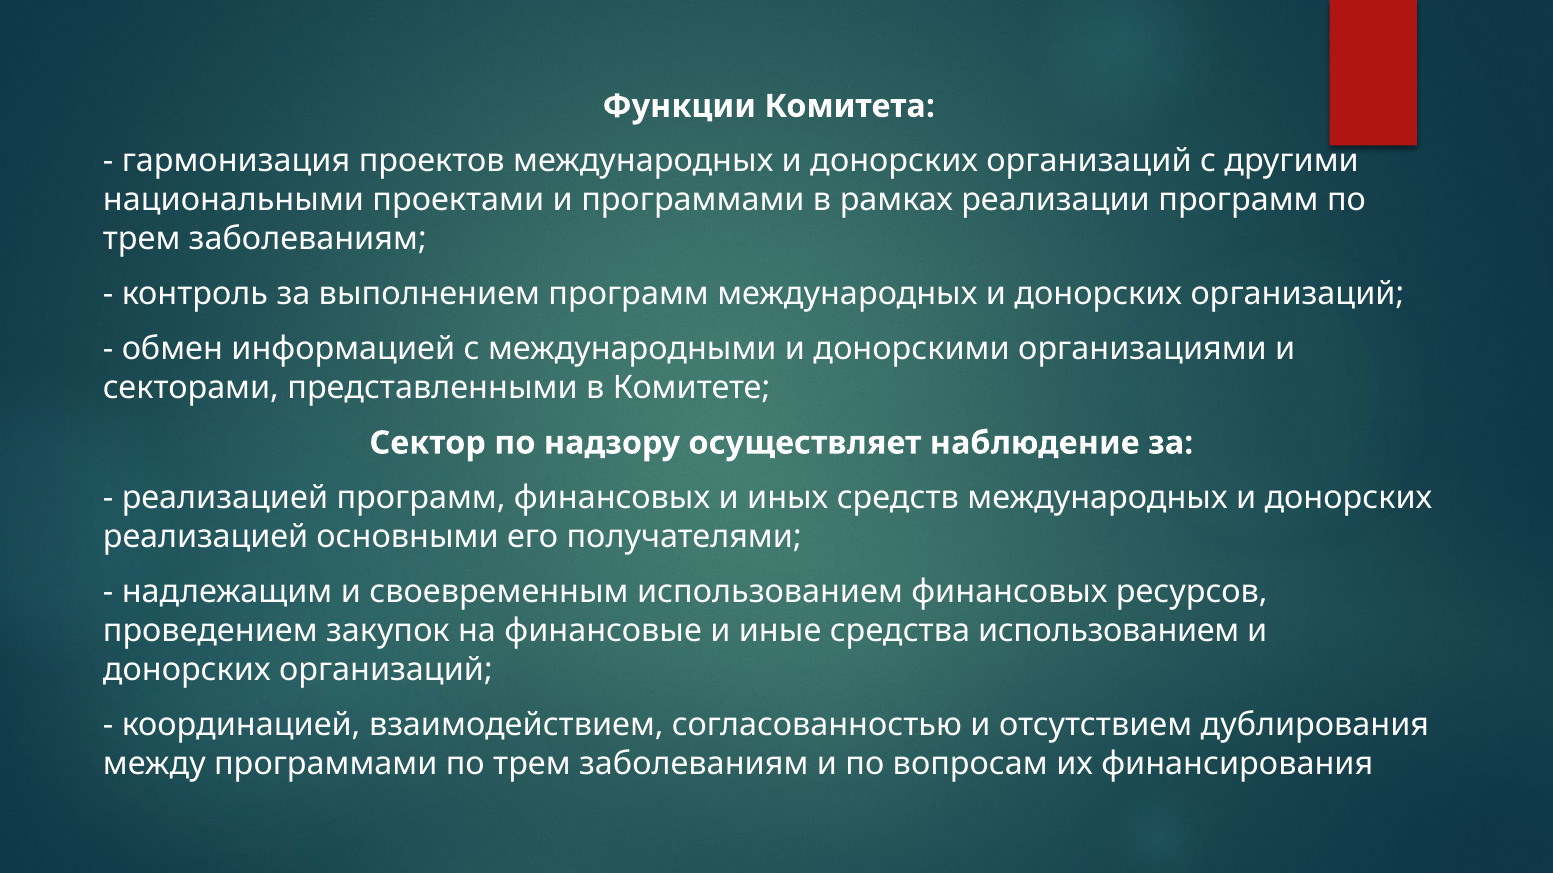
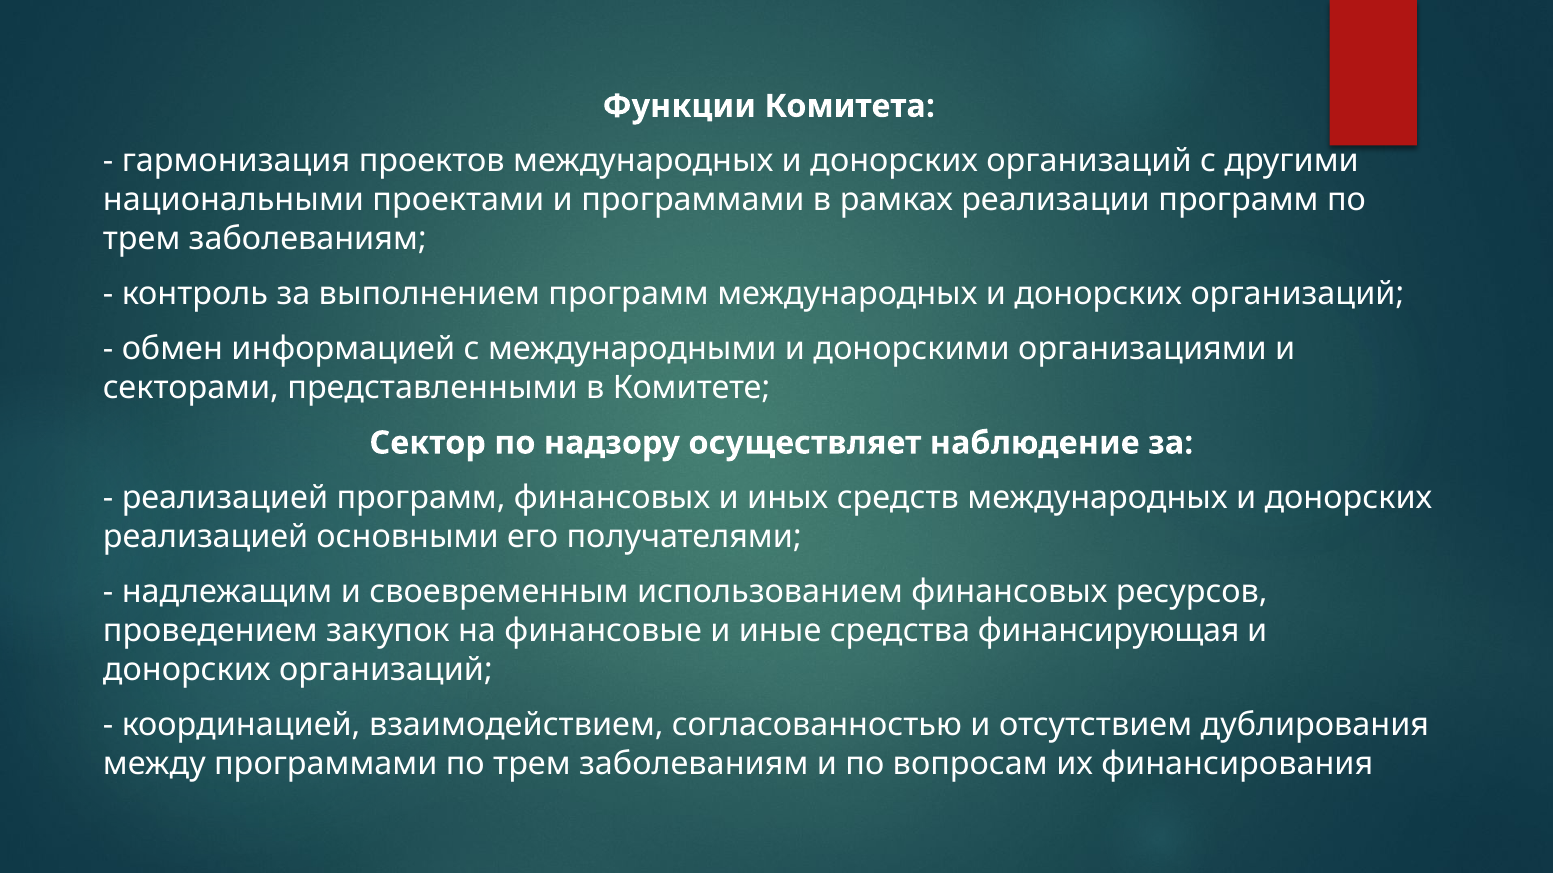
средства использованием: использованием -> финансирующая
